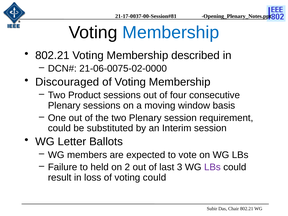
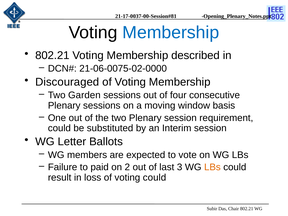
Product: Product -> Garden
held: held -> paid
LBs at (212, 167) colour: purple -> orange
